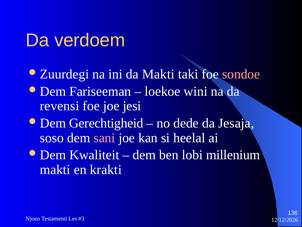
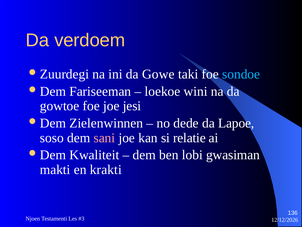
da Makti: Makti -> Gowe
sondoe colour: pink -> light blue
revensi: revensi -> gowtoe
Gerechtigheid: Gerechtigheid -> Zielenwinnen
Jesaja: Jesaja -> Lapoe
heelal: heelal -> relatie
millenium: millenium -> gwasiman
